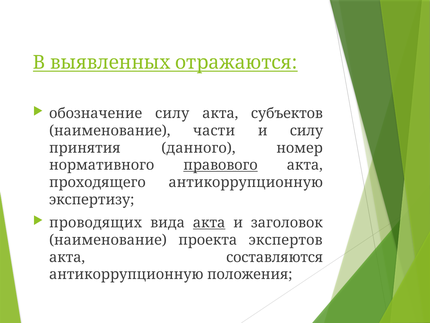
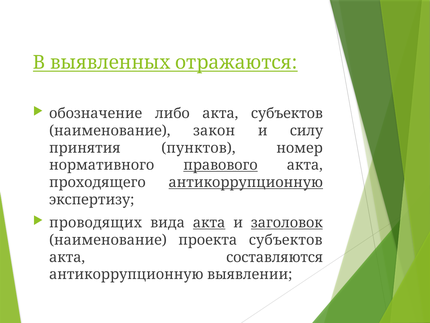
обозначение силу: силу -> либо
части: части -> закон
данного: данного -> пунктов
антикоррупционную at (246, 182) underline: none -> present
заголовок underline: none -> present
проекта экспертов: экспертов -> субъектов
положения: положения -> выявлении
